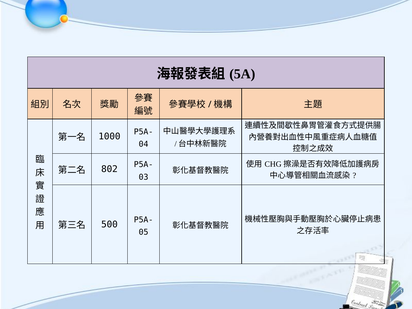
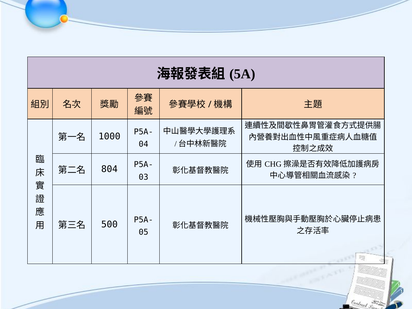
802: 802 -> 804
